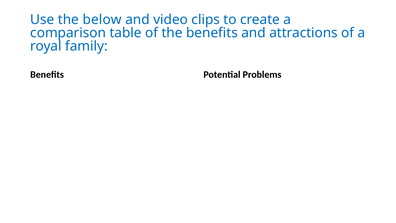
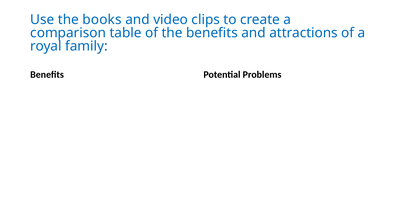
below: below -> books
